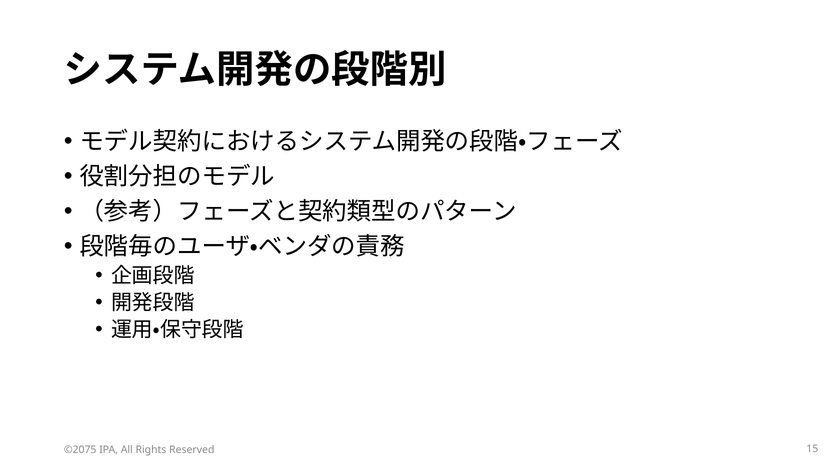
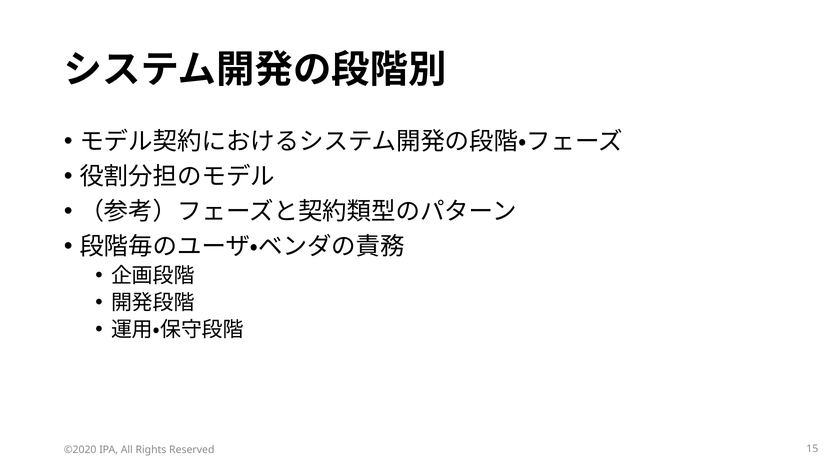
©2075: ©2075 -> ©2020
